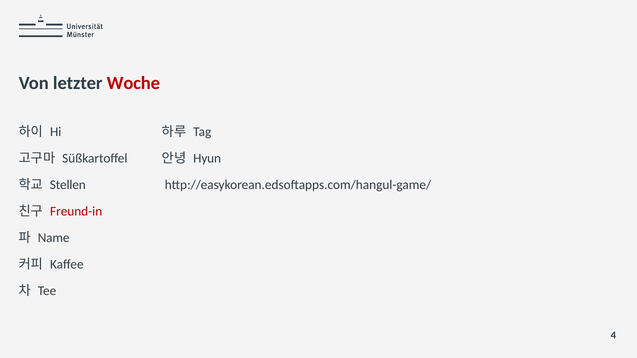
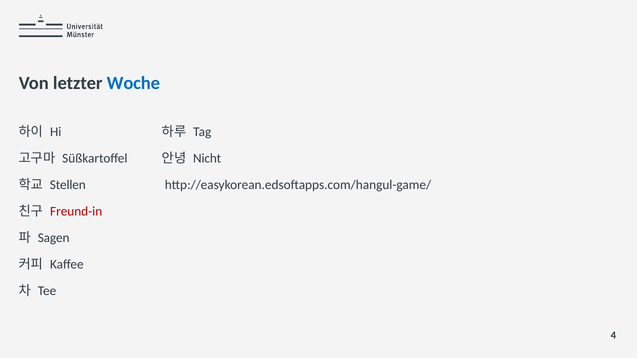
Woche colour: red -> blue
Hyun: Hyun -> Nicht
Name: Name -> Sagen
